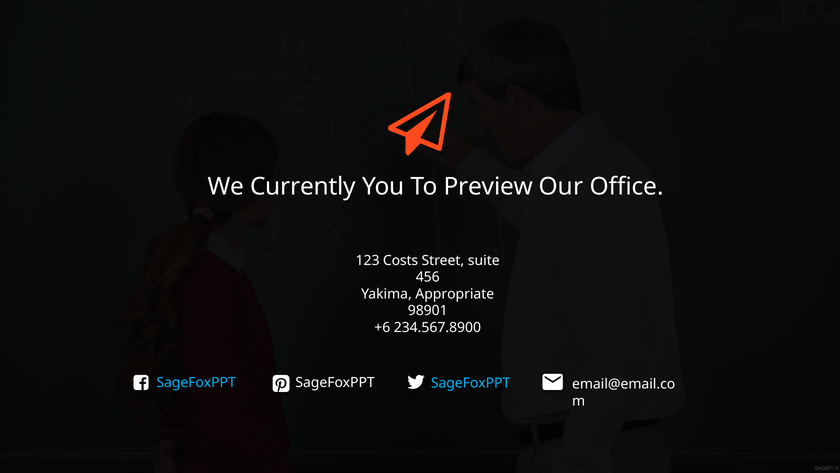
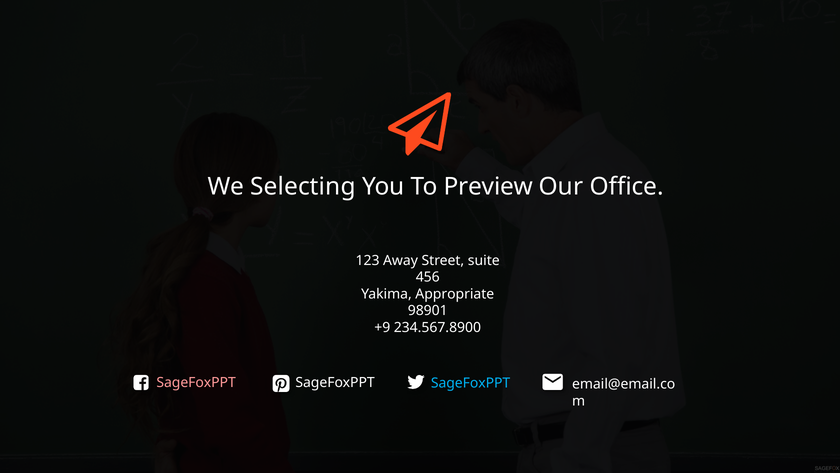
Currently: Currently -> Selecting
Costs: Costs -> Away
+6: +6 -> +9
SageFoxPPT at (196, 382) colour: light blue -> pink
